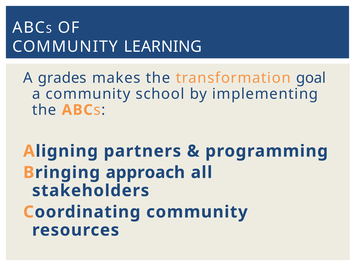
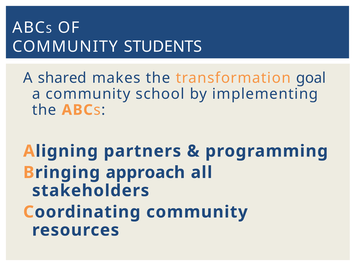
LEARNING: LEARNING -> STUDENTS
grades: grades -> shared
